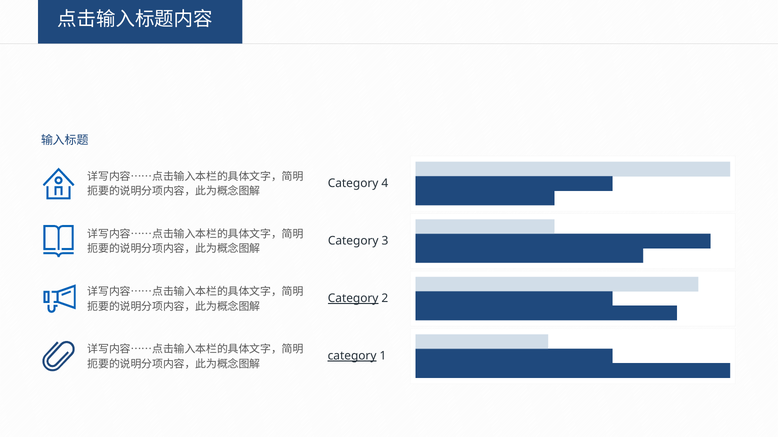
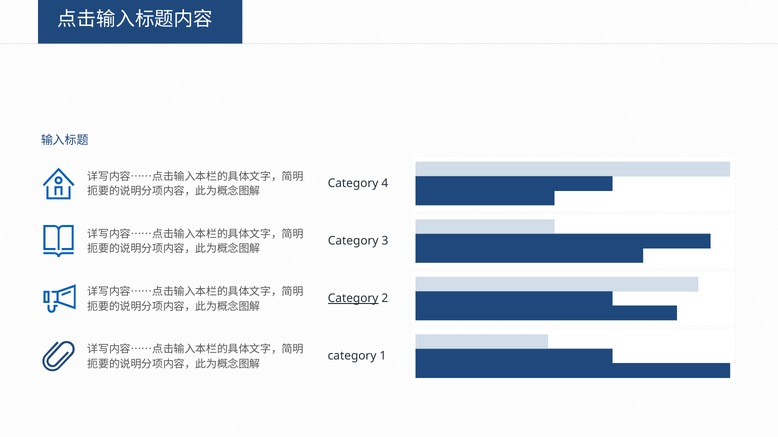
category at (352, 356) underline: present -> none
